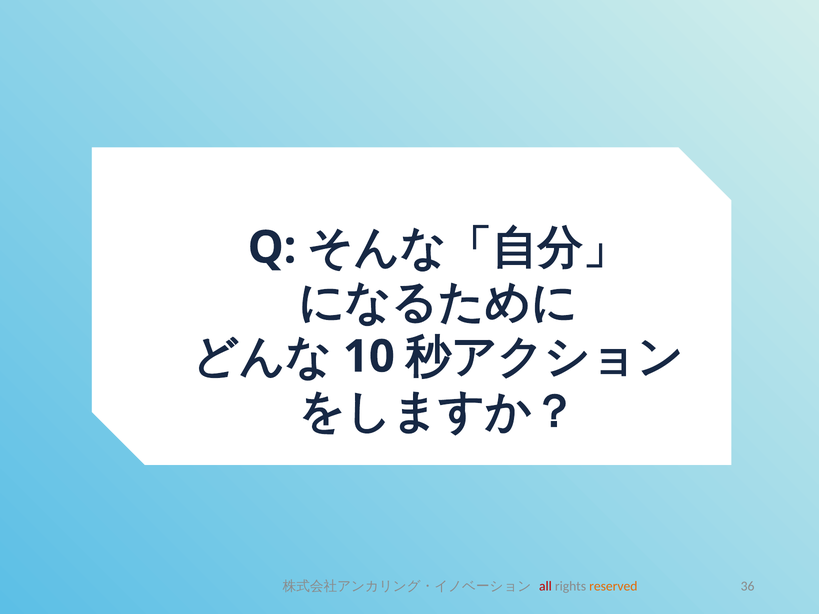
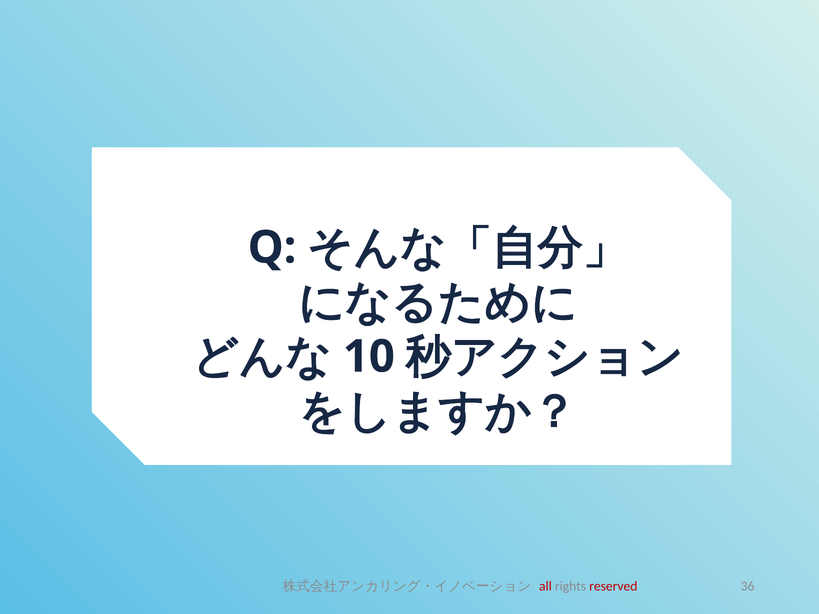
reserved colour: orange -> red
